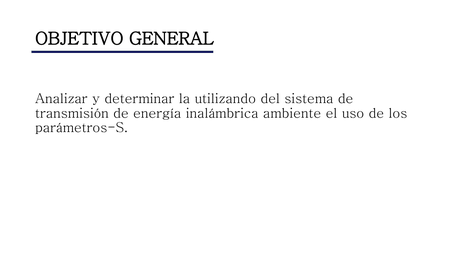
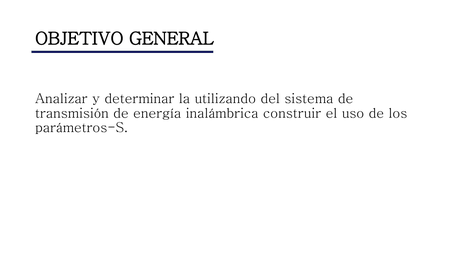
ambiente: ambiente -> construir
